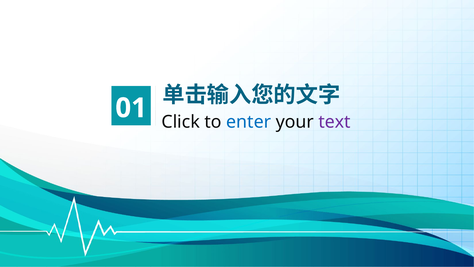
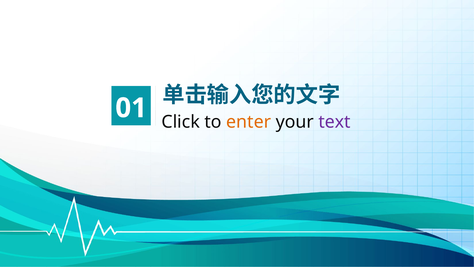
enter colour: blue -> orange
